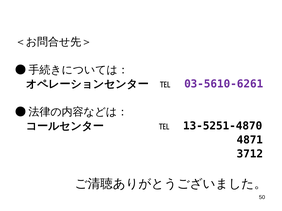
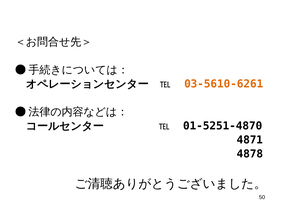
03‐5610‐6261 colour: purple -> orange
13‐5251‐4870: 13‐5251‐4870 -> 01‐5251‐4870
3712: 3712 -> 4878
